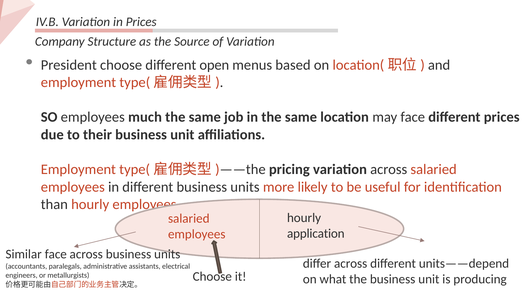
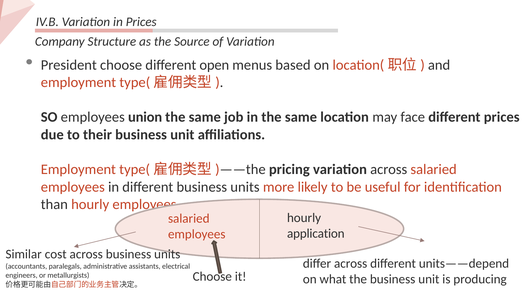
much: much -> union
Similar face: face -> cost
